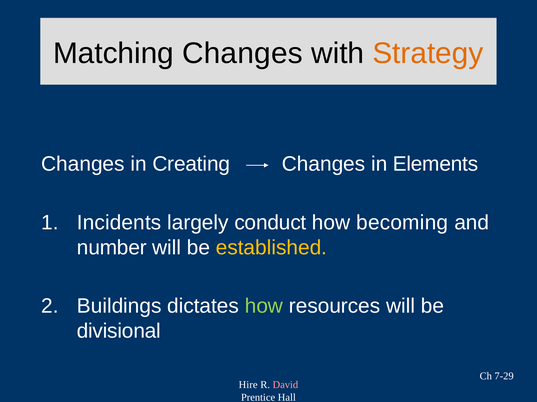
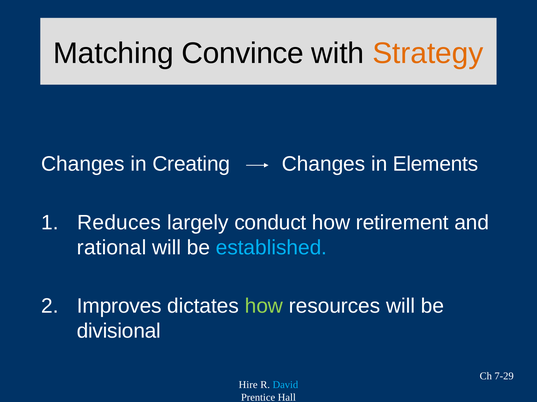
Matching Changes: Changes -> Convince
Incidents: Incidents -> Reduces
becoming: becoming -> retirement
number: number -> rational
established colour: yellow -> light blue
Buildings: Buildings -> Improves
David colour: pink -> light blue
